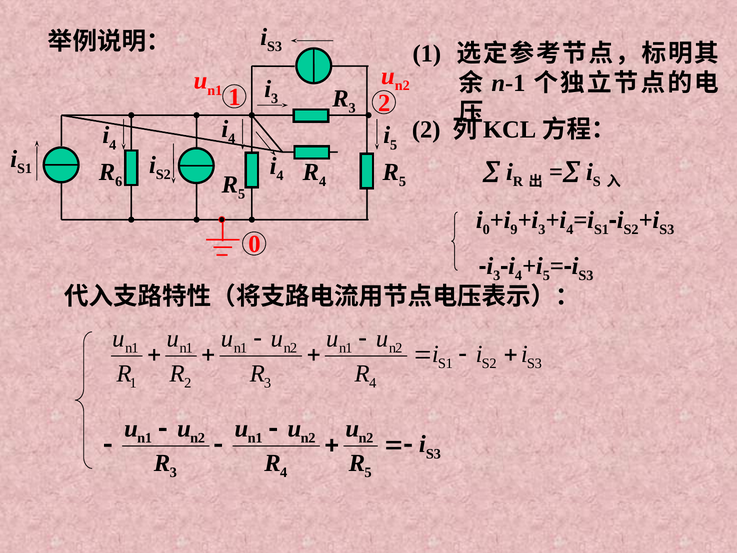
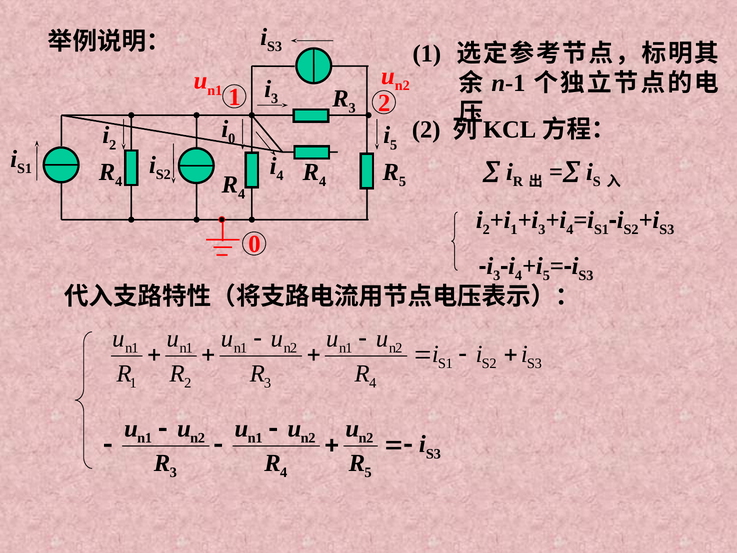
4 at (232, 139): 4 -> 0
4 at (113, 145): 4 -> 2
6 at (119, 182): 6 -> 4
5 at (242, 194): 5 -> 4
0 at (486, 229): 0 -> 2
9 at (514, 229): 9 -> 1
